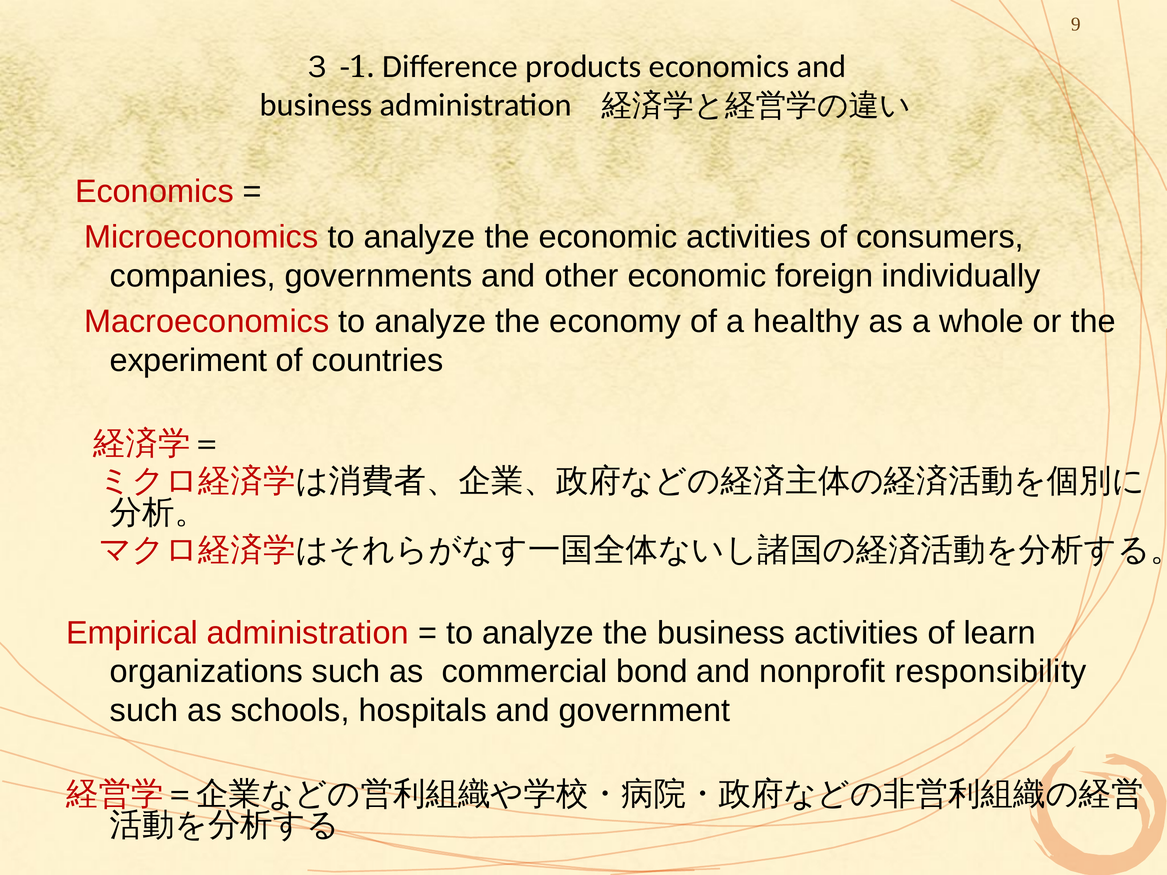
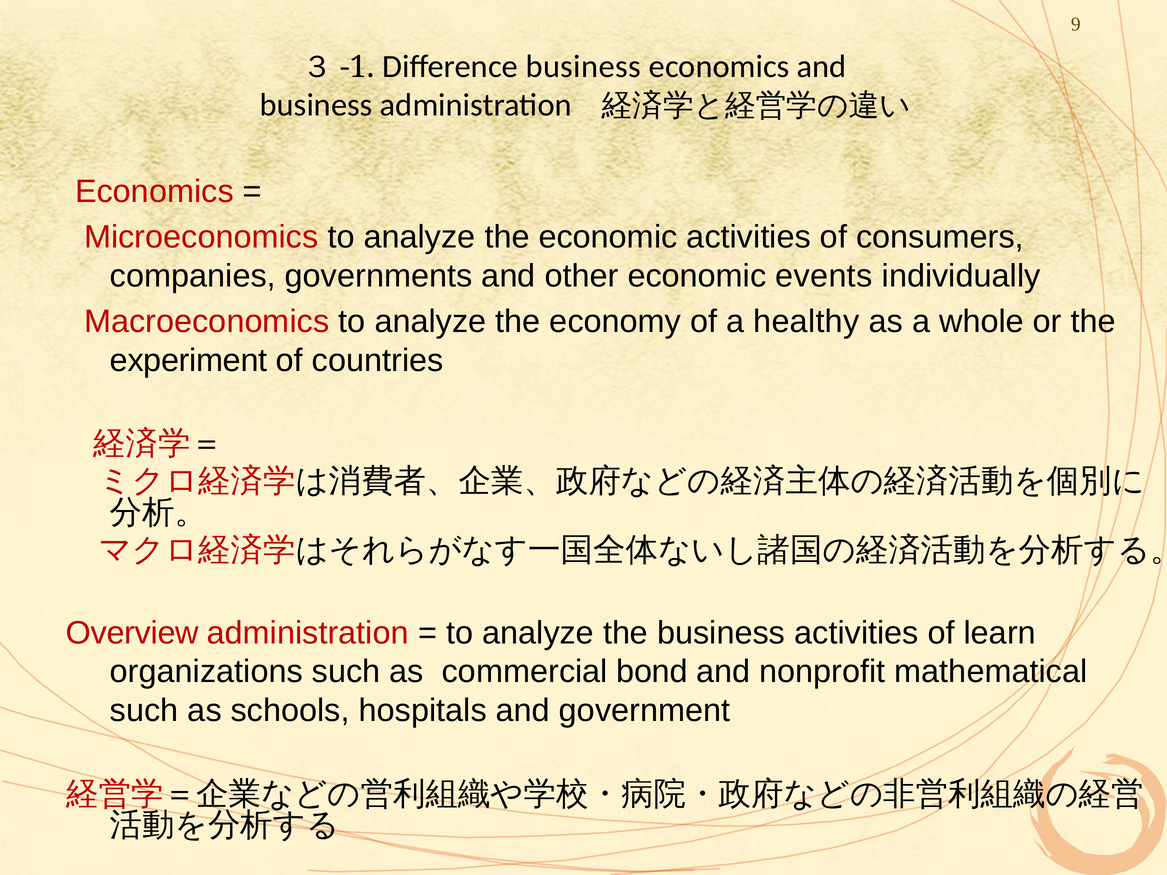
Difference products: products -> business
foreign: foreign -> events
Empirical: Empirical -> Overview
responsibility: responsibility -> mathematical
